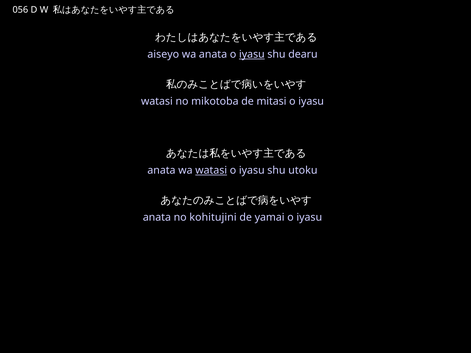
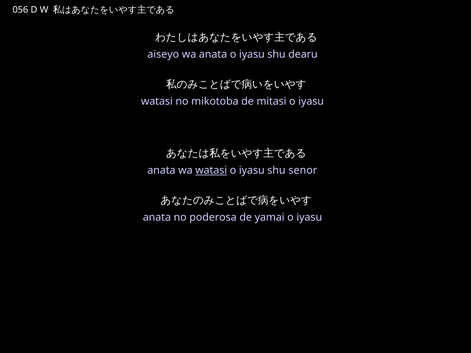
iyasu at (252, 54) underline: present -> none
utoku: utoku -> senor
kohitujini: kohitujini -> poderosa
